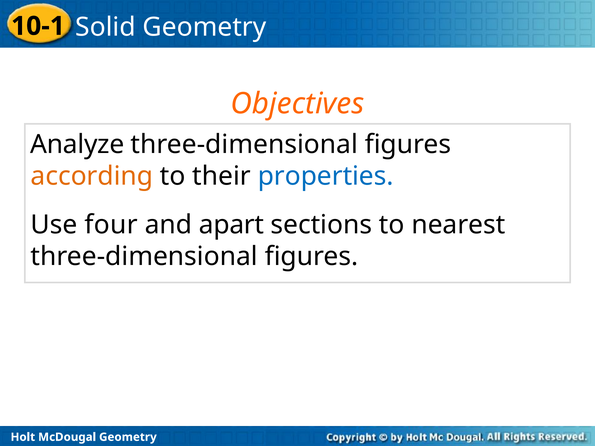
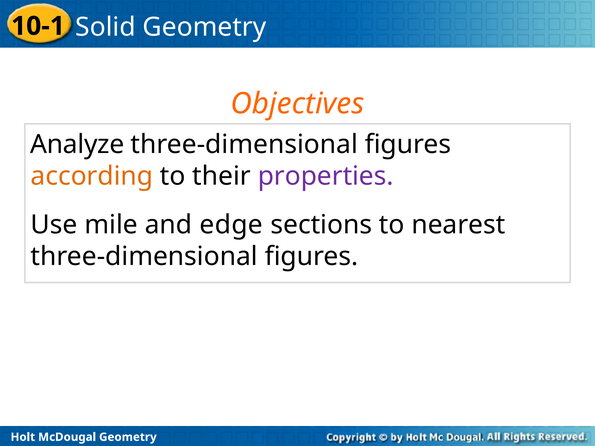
properties colour: blue -> purple
four: four -> mile
apart: apart -> edge
